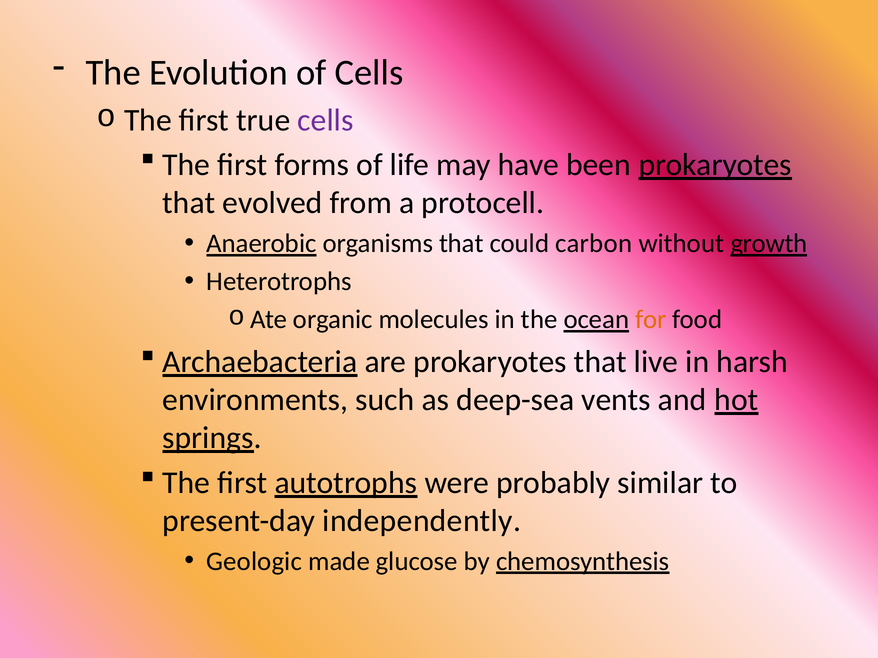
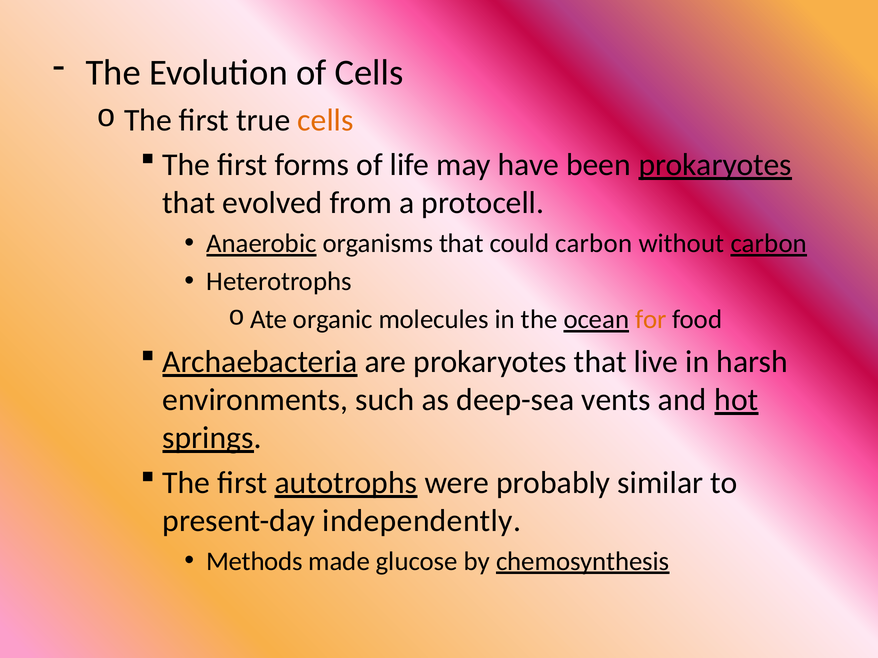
cells at (326, 120) colour: purple -> orange
without growth: growth -> carbon
Geologic: Geologic -> Methods
